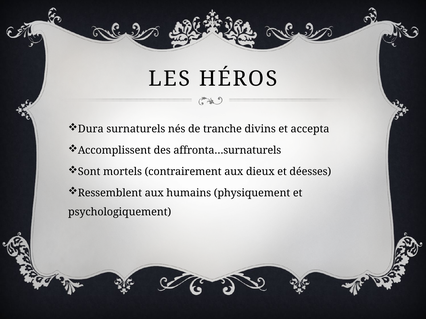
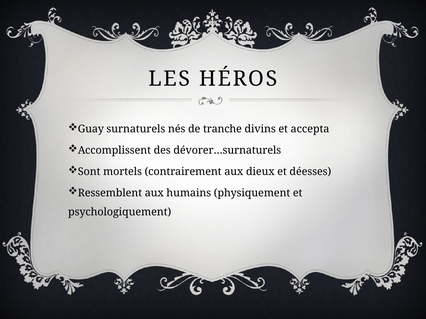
Dura: Dura -> Guay
affronta…surnaturels: affronta…surnaturels -> dévorer…surnaturels
